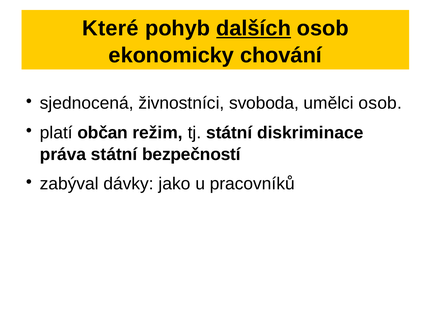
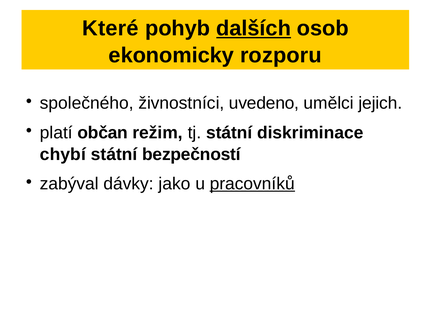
chování: chování -> rozporu
sjednocená: sjednocená -> společného
svoboda: svoboda -> uvedeno
umělci osob: osob -> jejich
práva: práva -> chybí
pracovníků underline: none -> present
